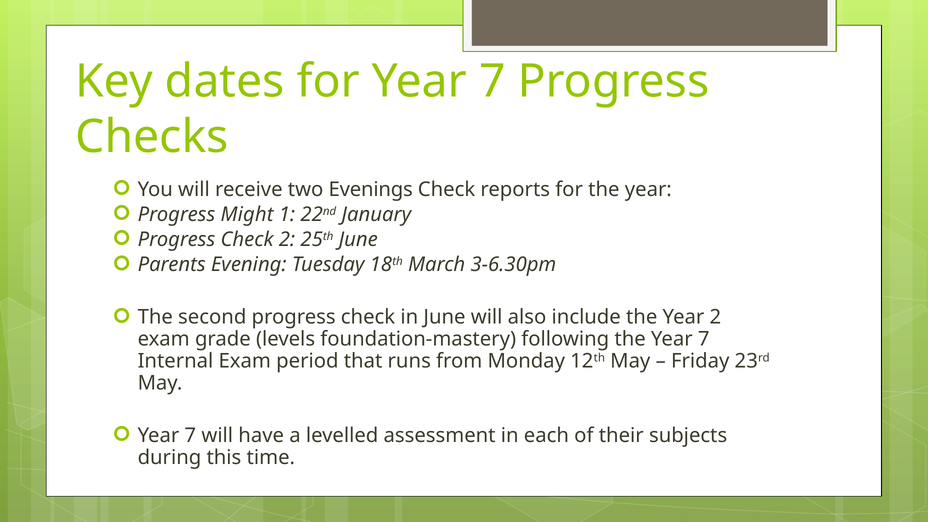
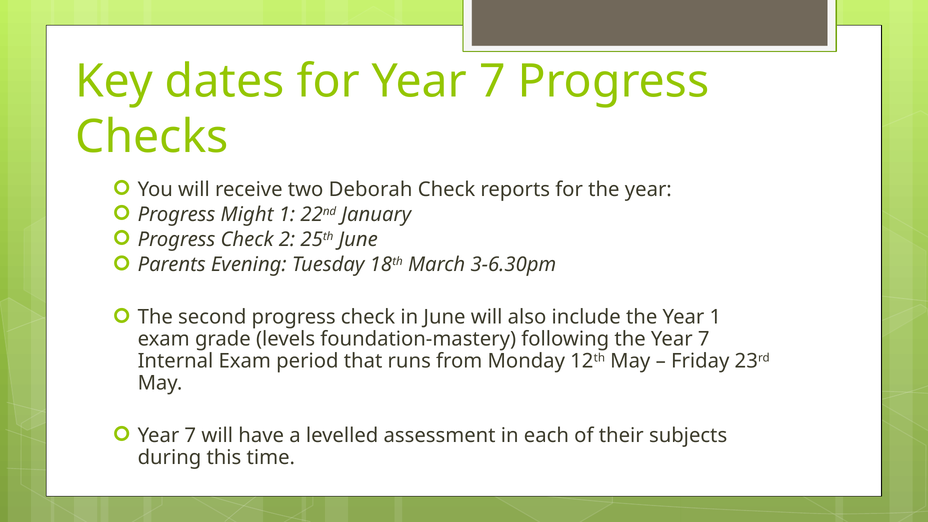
Evenings: Evenings -> Deborah
Year 2: 2 -> 1
